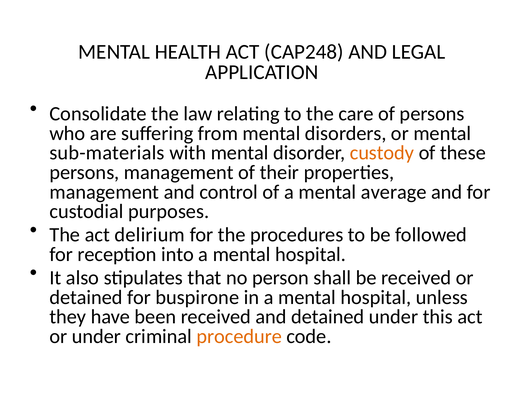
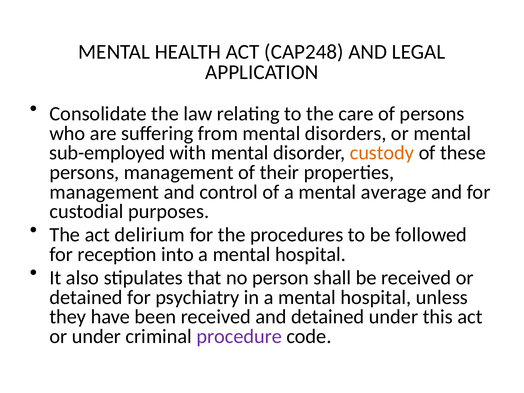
sub-materials: sub-materials -> sub-employed
buspirone: buspirone -> psychiatry
procedure colour: orange -> purple
